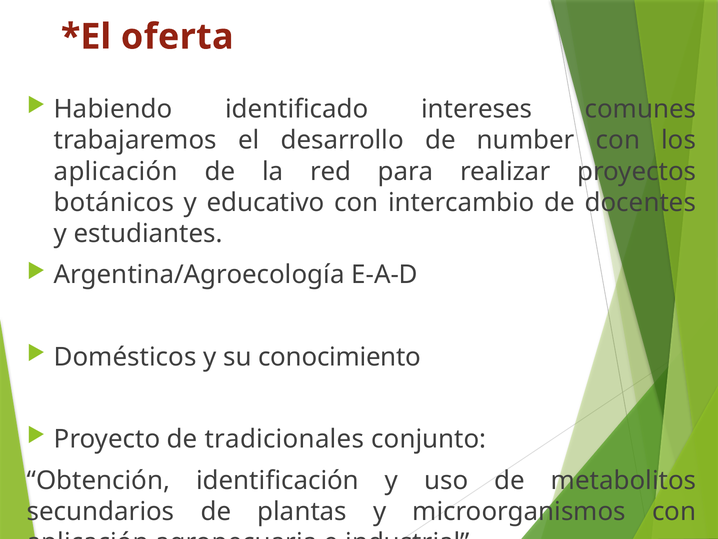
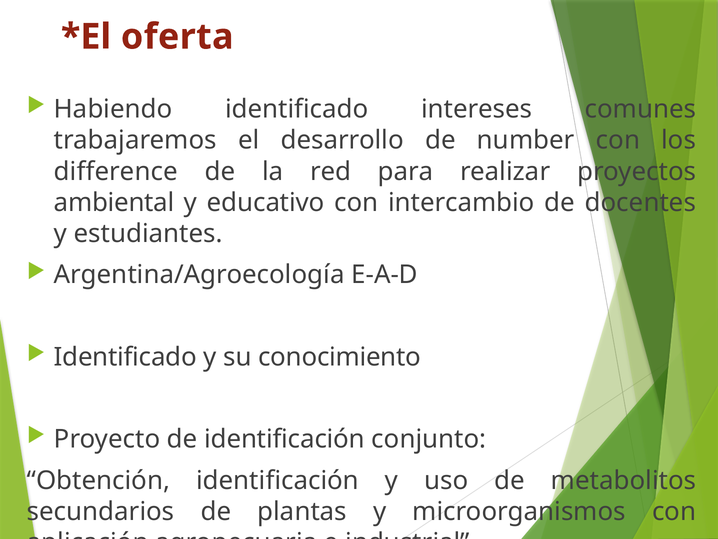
aplicación at (116, 171): aplicación -> difference
botánicos: botánicos -> ambiental
Domésticos at (125, 357): Domésticos -> Identificado
de tradicionales: tradicionales -> identificación
